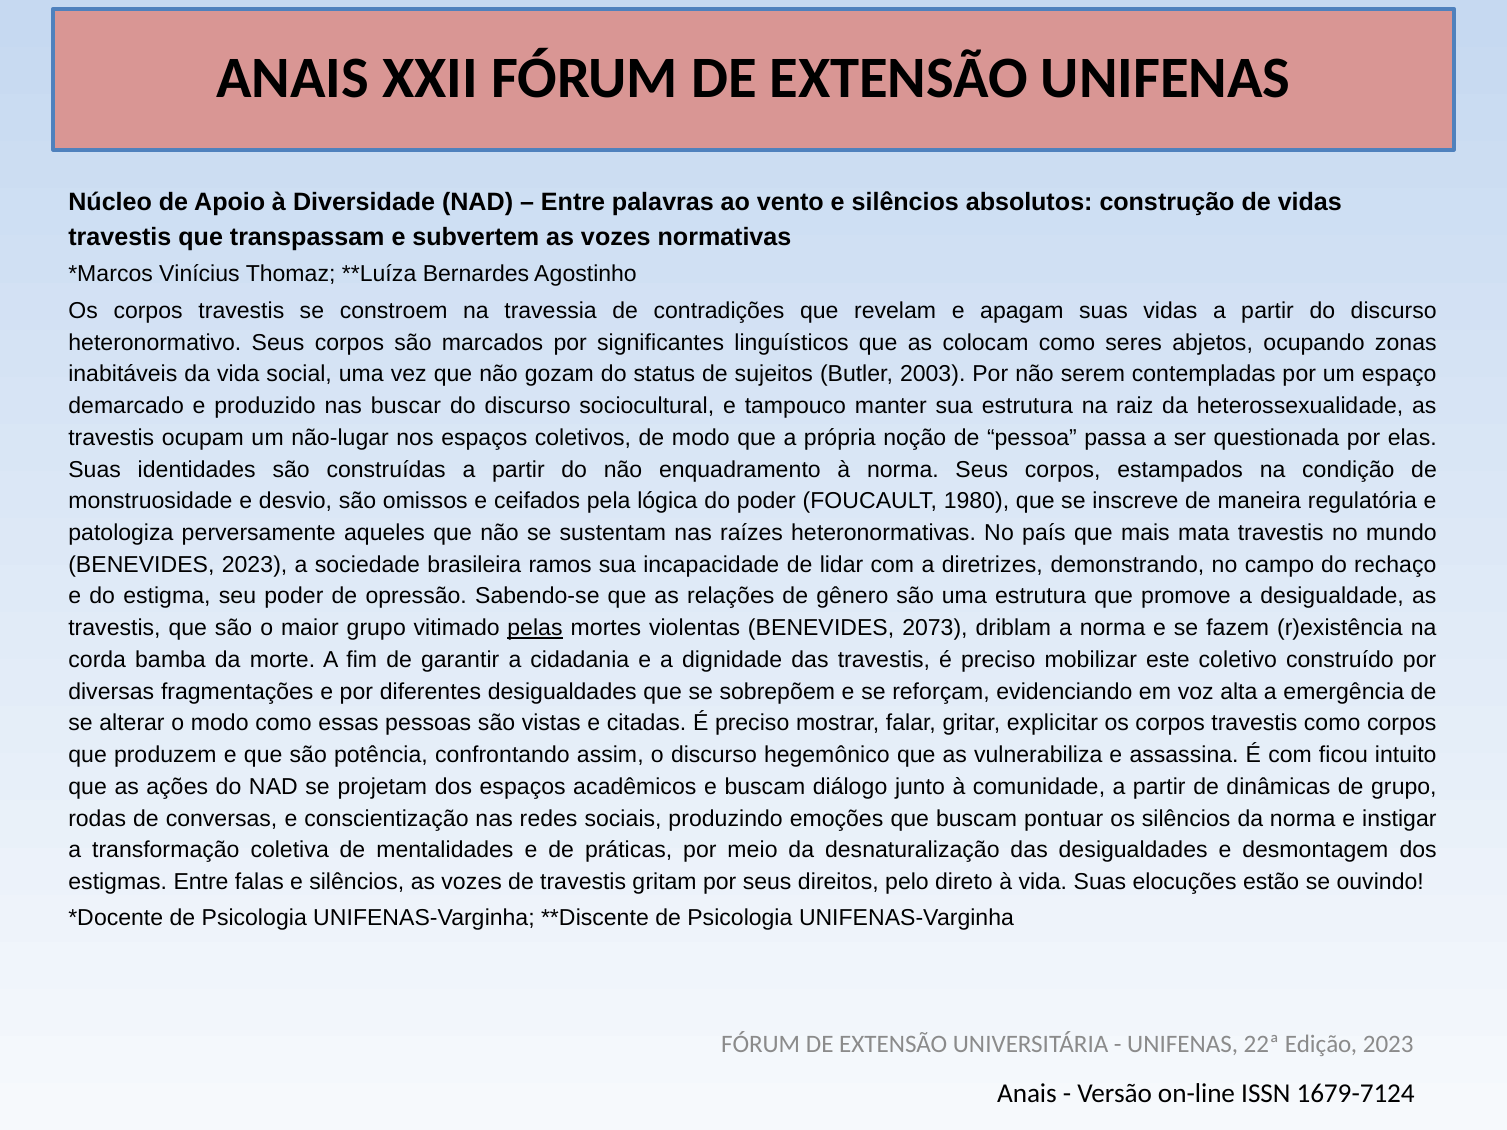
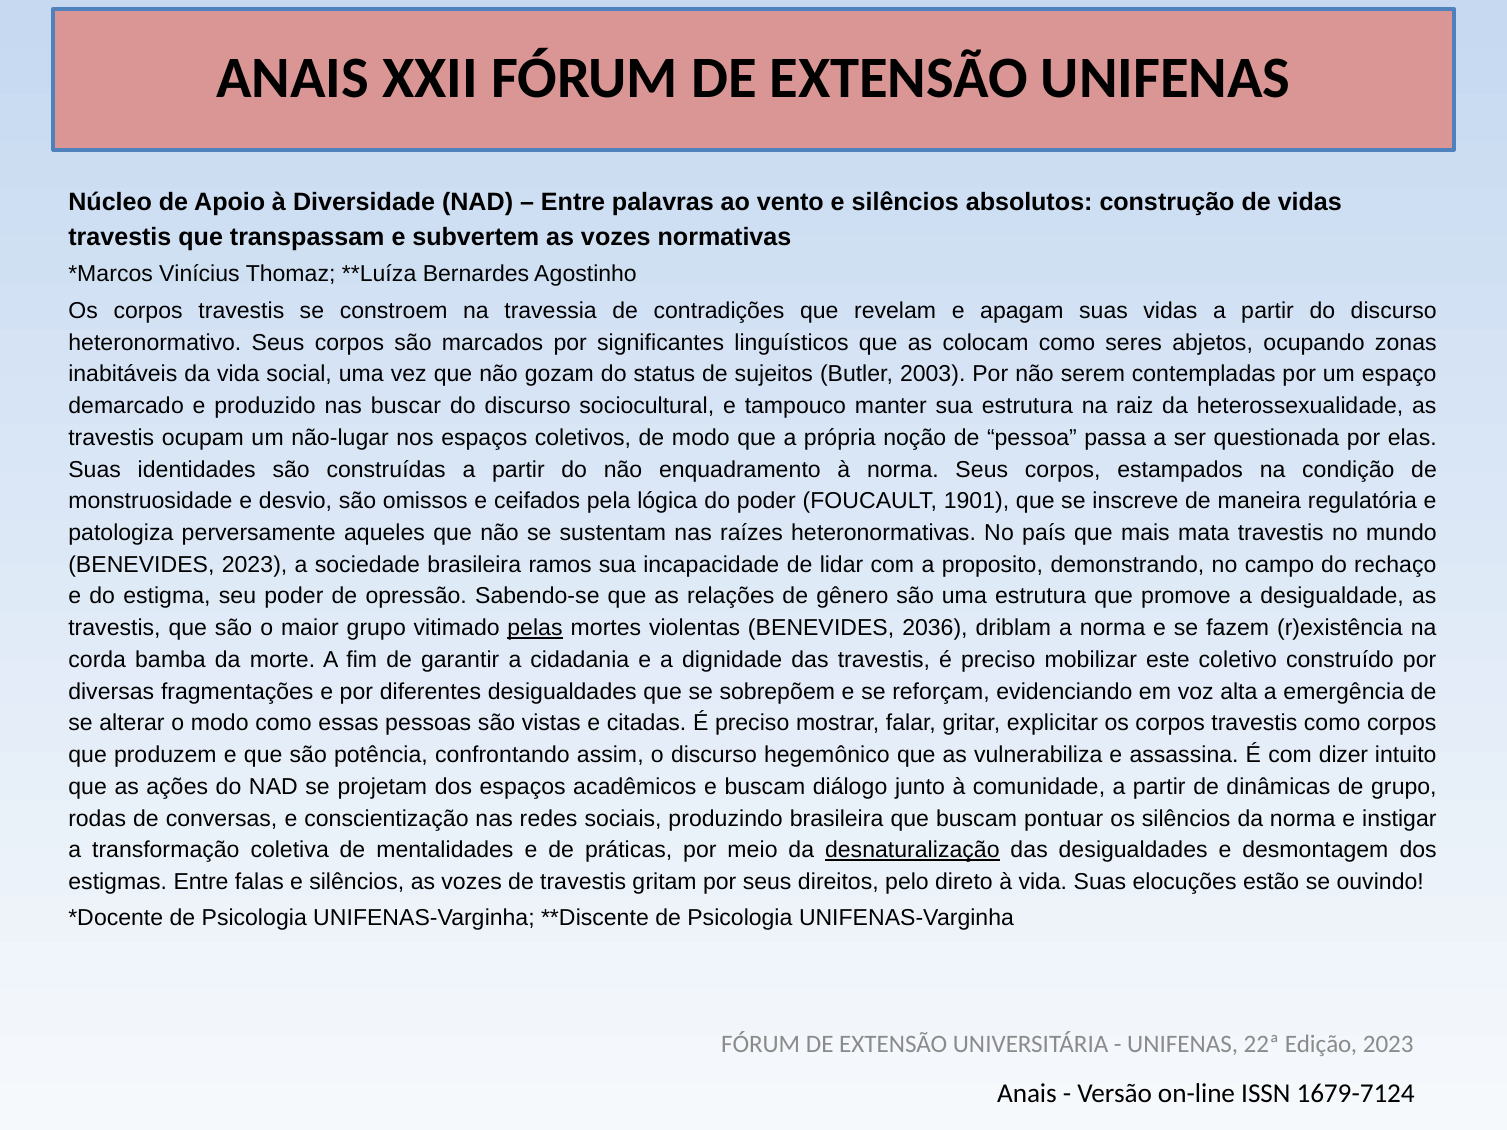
1980: 1980 -> 1901
diretrizes: diretrizes -> proposito
2073: 2073 -> 2036
ficou: ficou -> dizer
produzindo emoções: emoções -> brasileira
desnaturalização underline: none -> present
